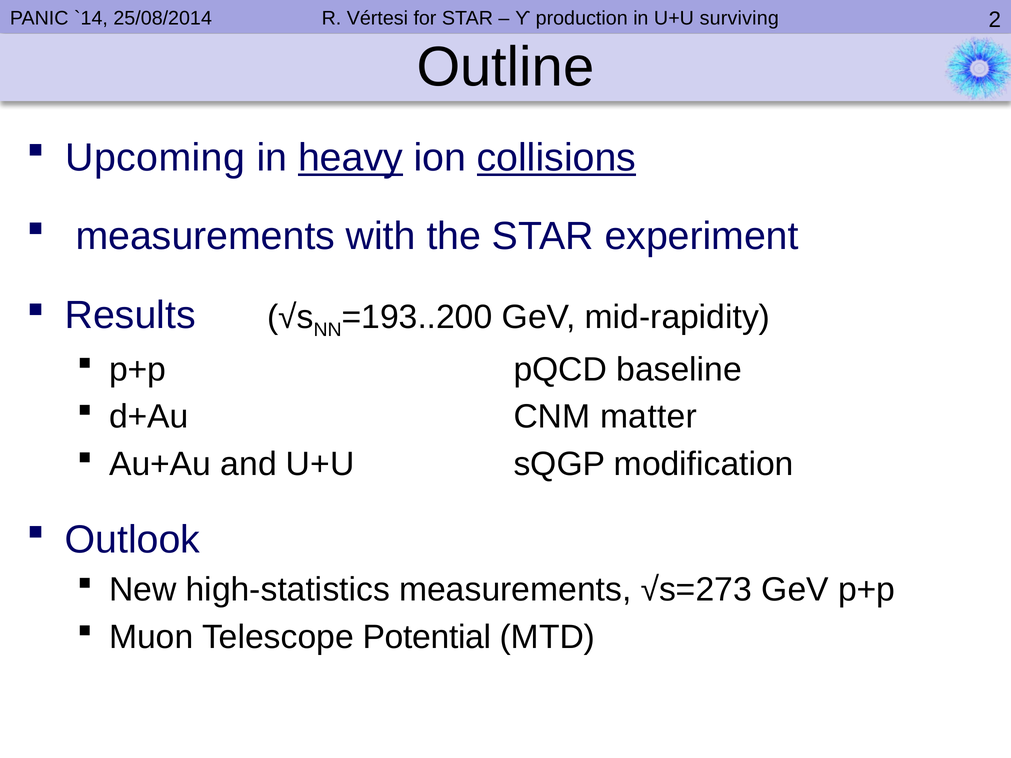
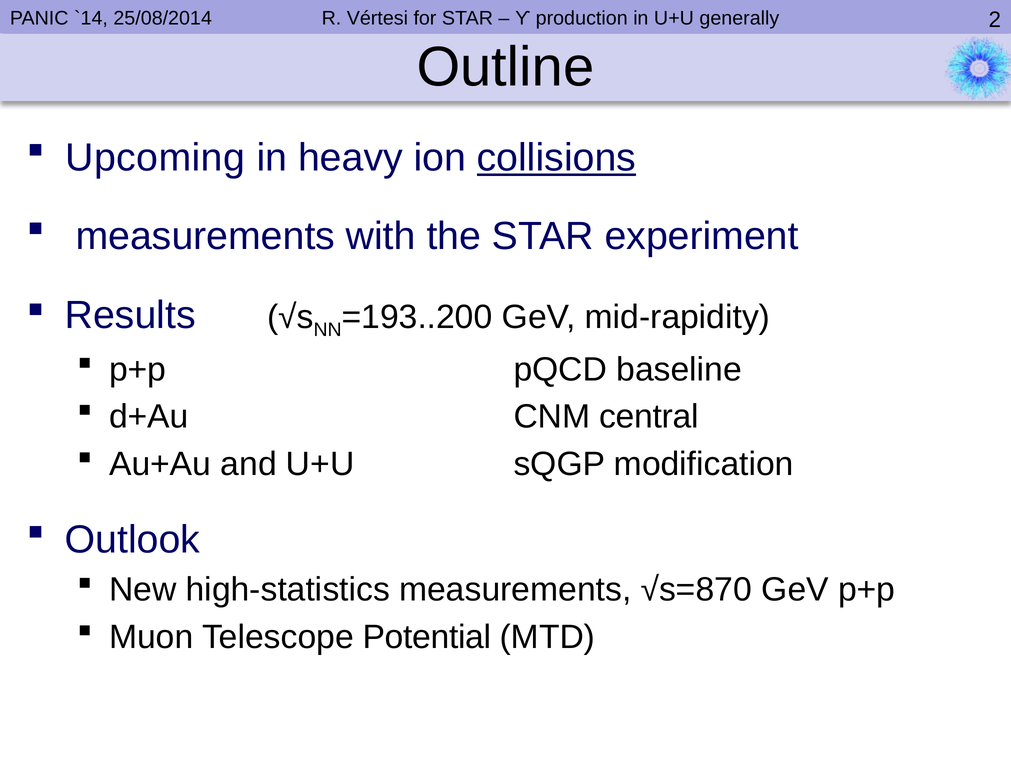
surviving: surviving -> generally
heavy underline: present -> none
matter: matter -> central
√s=273: √s=273 -> √s=870
